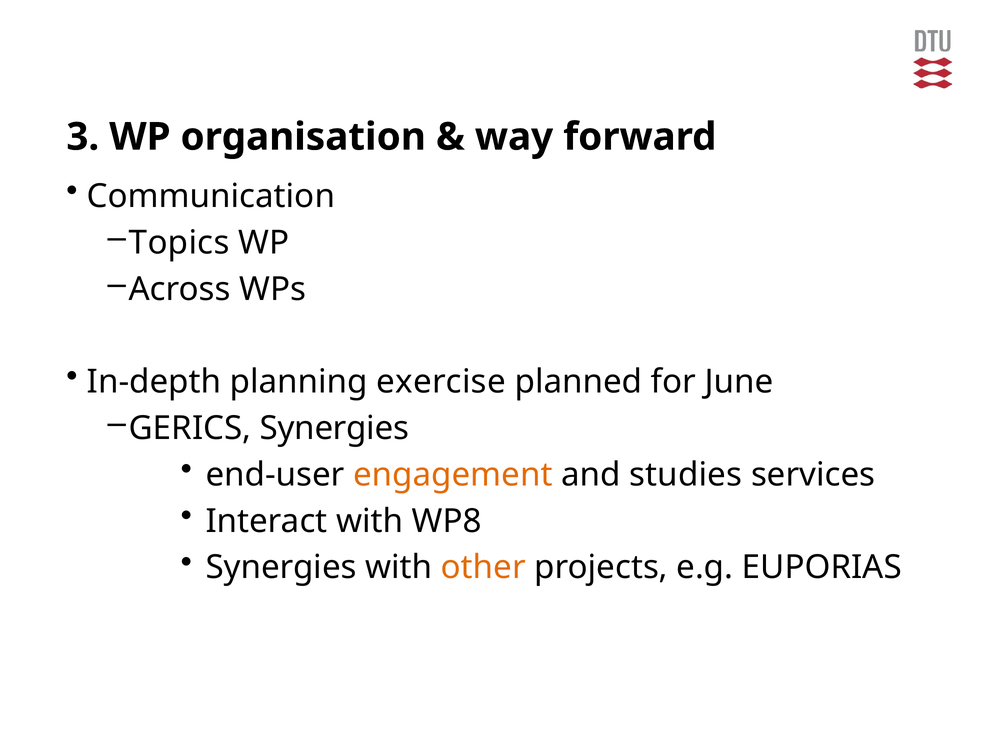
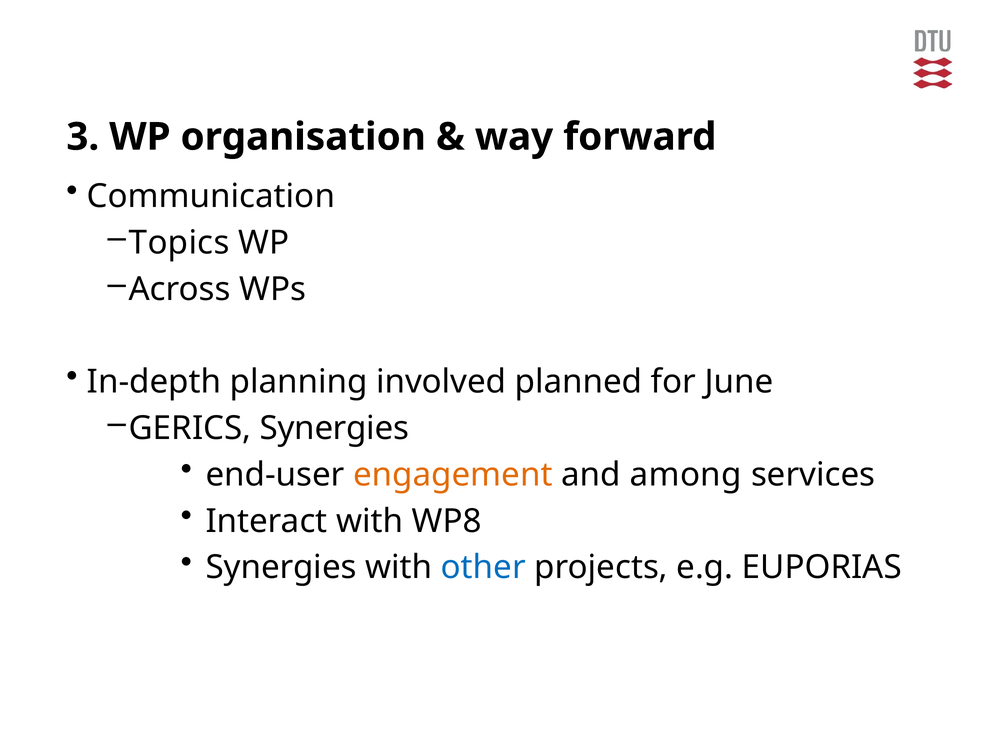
exercise: exercise -> involved
studies: studies -> among
other colour: orange -> blue
